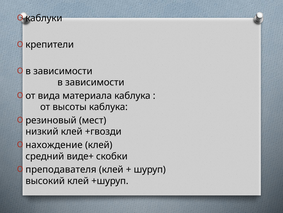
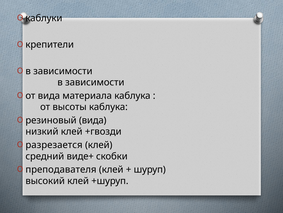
резиновый мест: мест -> вида
нахождение: нахождение -> разрезается
